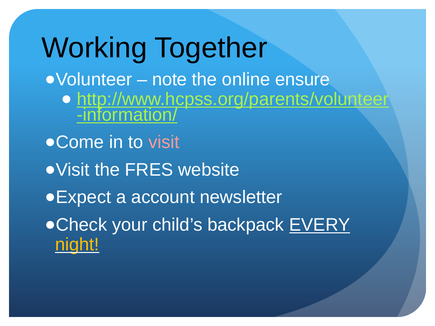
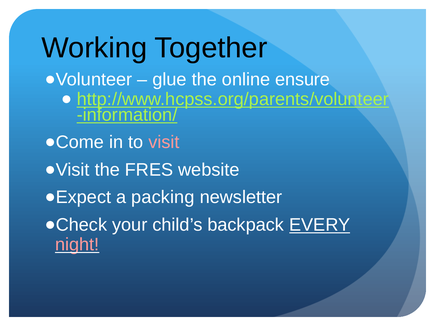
note: note -> glue
account: account -> packing
night colour: yellow -> pink
